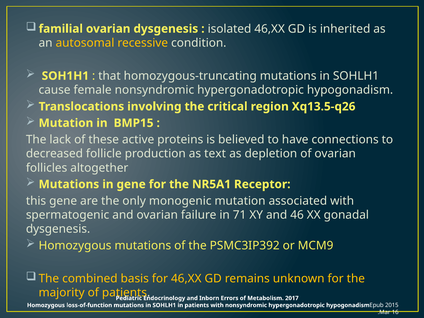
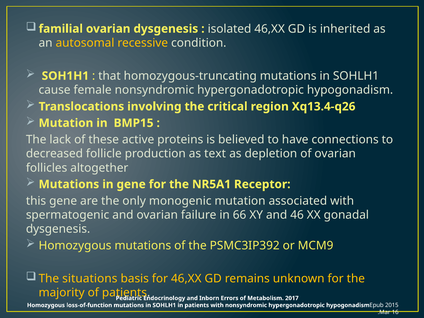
Xq13.5-q26: Xq13.5-q26 -> Xq13.4-q26
71: 71 -> 66
combined: combined -> situations
